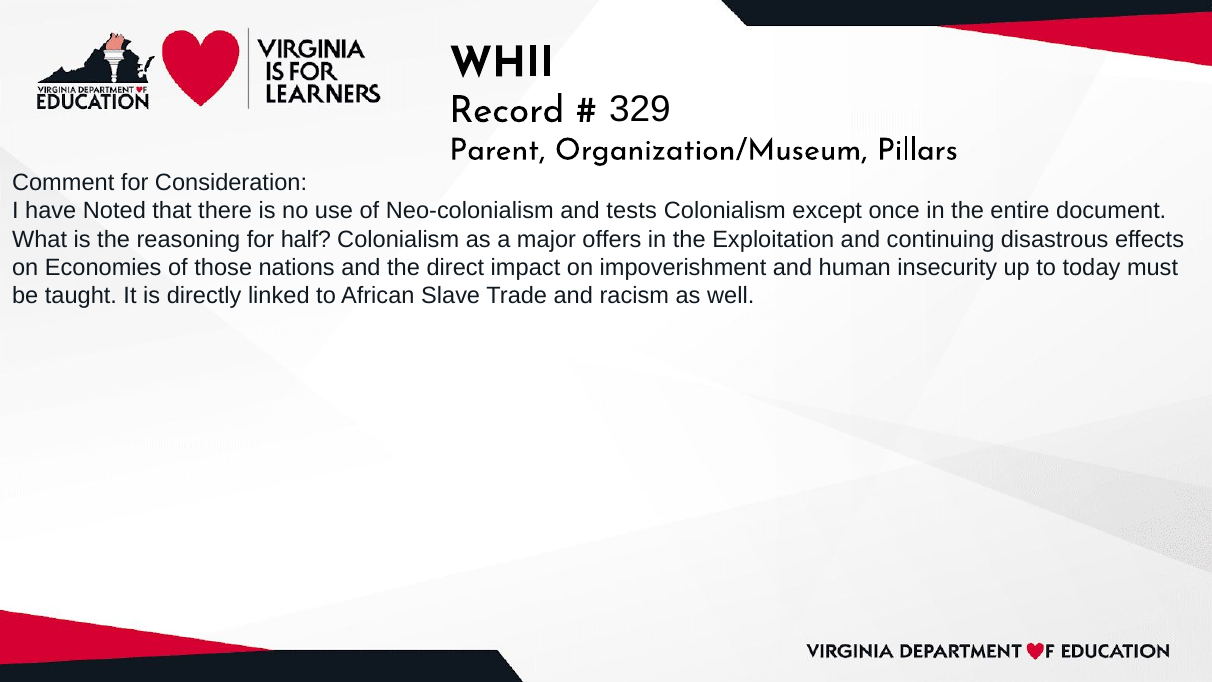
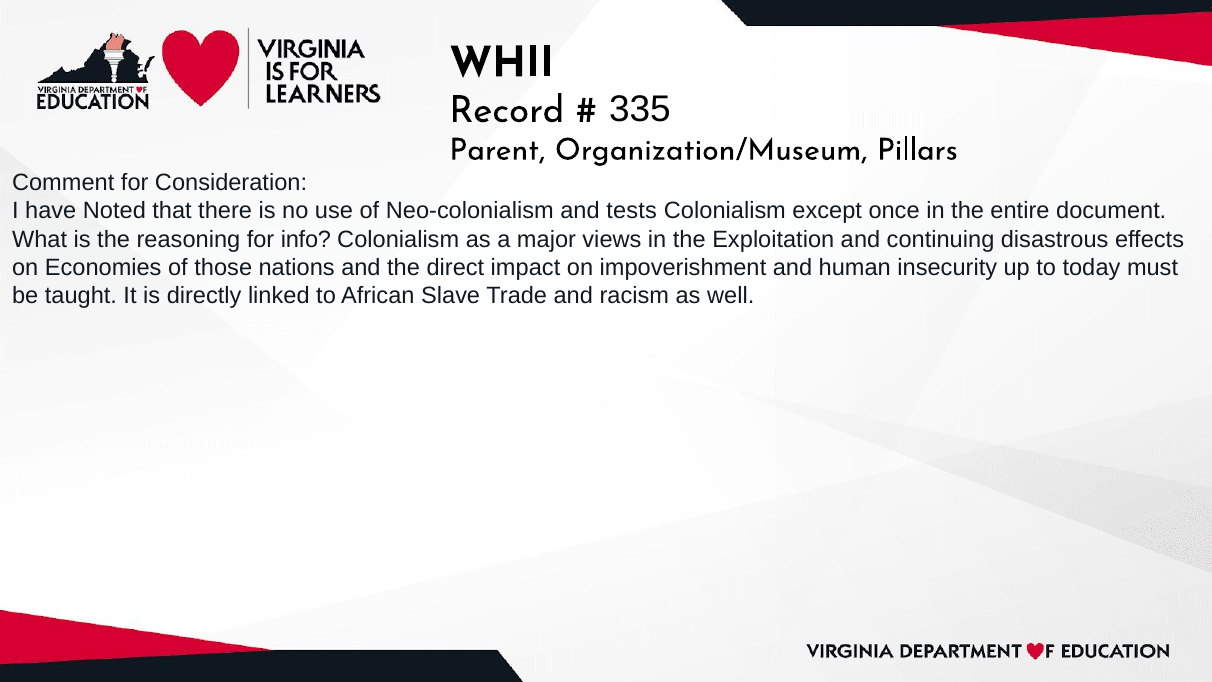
329: 329 -> 335
half: half -> info
offers: offers -> views
